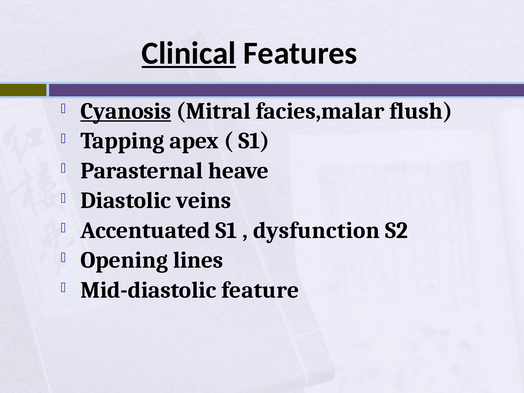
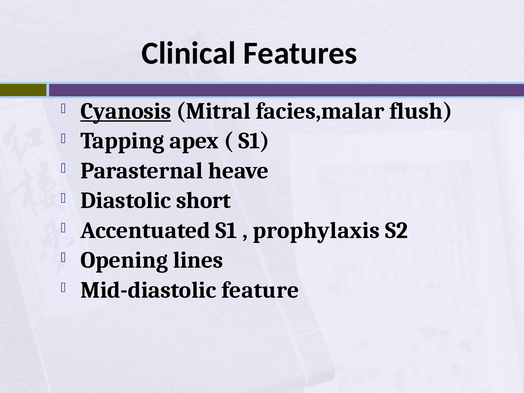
Clinical underline: present -> none
veins: veins -> short
dysfunction: dysfunction -> prophylaxis
